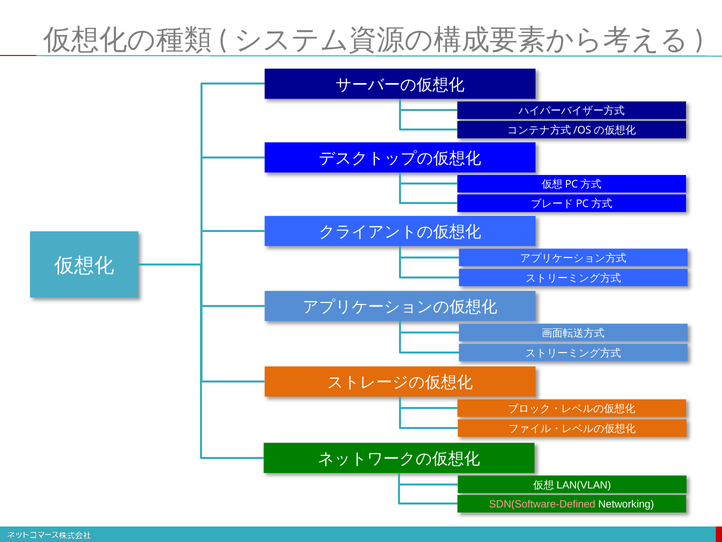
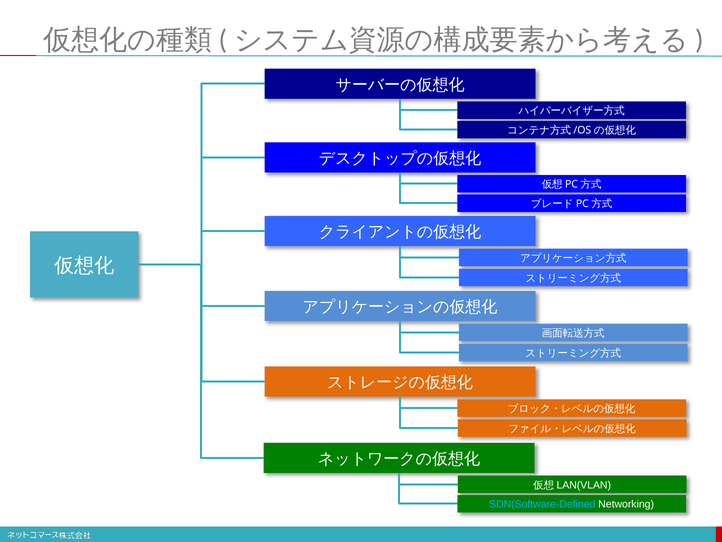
SDN(Software-Defined colour: pink -> light blue
